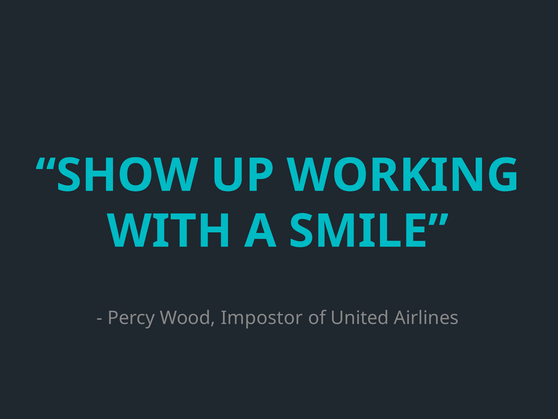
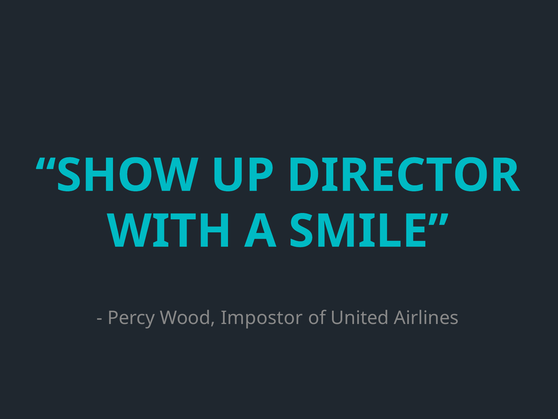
WORKING: WORKING -> DIRECTOR
